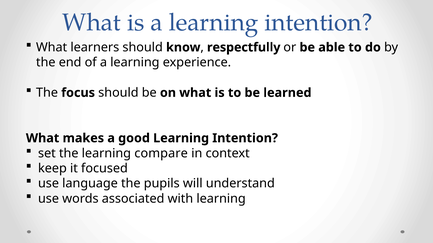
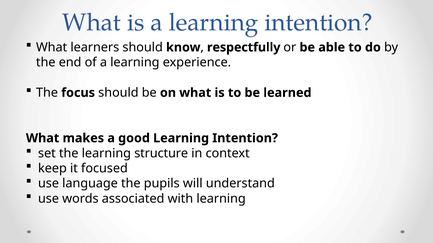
compare: compare -> structure
